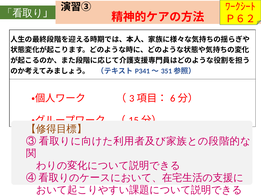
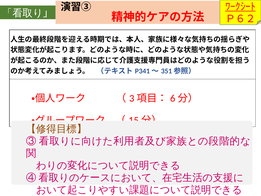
ﾜｰｸｼｰﾄ underline: none -> present
